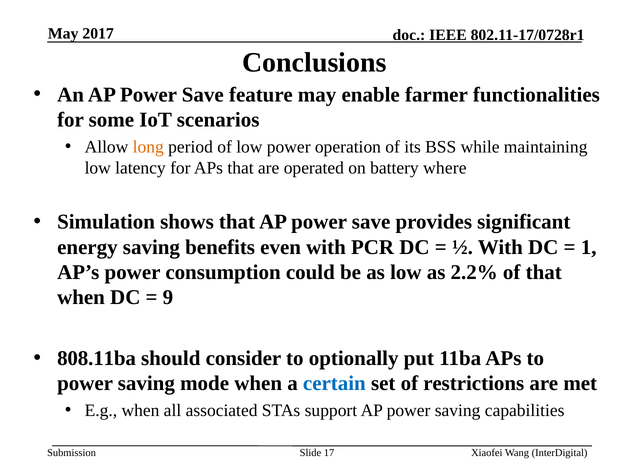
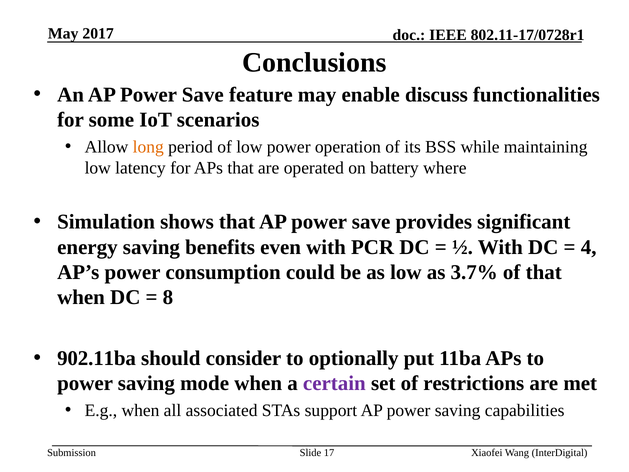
farmer: farmer -> discuss
1: 1 -> 4
2.2%: 2.2% -> 3.7%
9: 9 -> 8
808.11ba: 808.11ba -> 902.11ba
certain colour: blue -> purple
